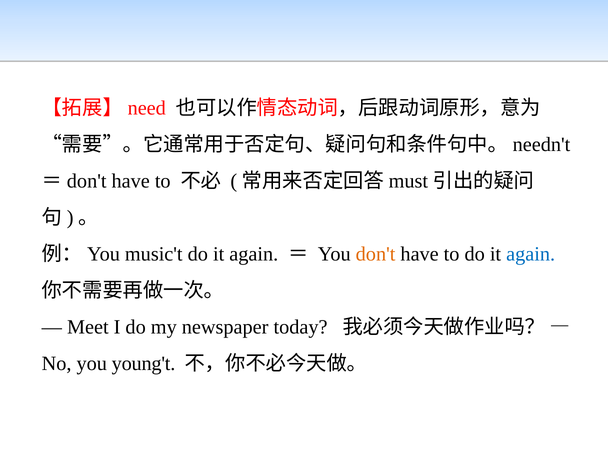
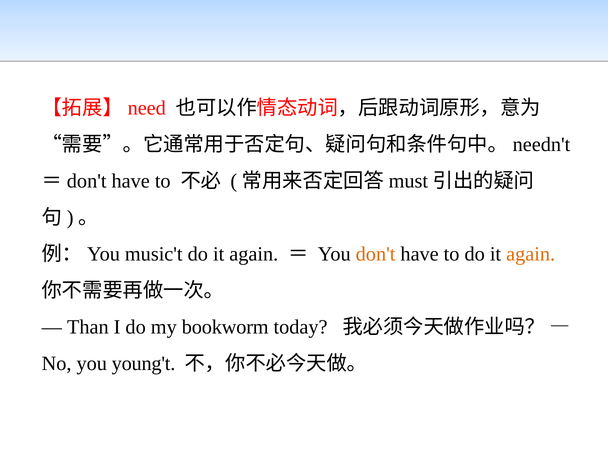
again at (531, 254) colour: blue -> orange
Meet: Meet -> Than
newspaper: newspaper -> bookworm
